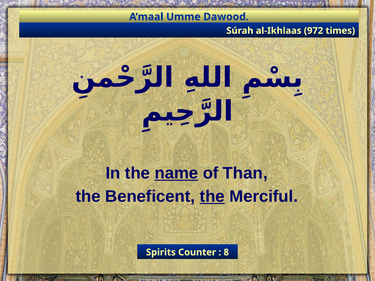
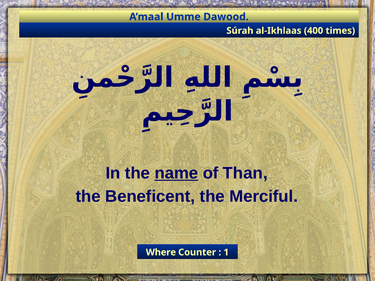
972: 972 -> 400
the at (212, 197) underline: present -> none
Spirits: Spirits -> Where
8: 8 -> 1
